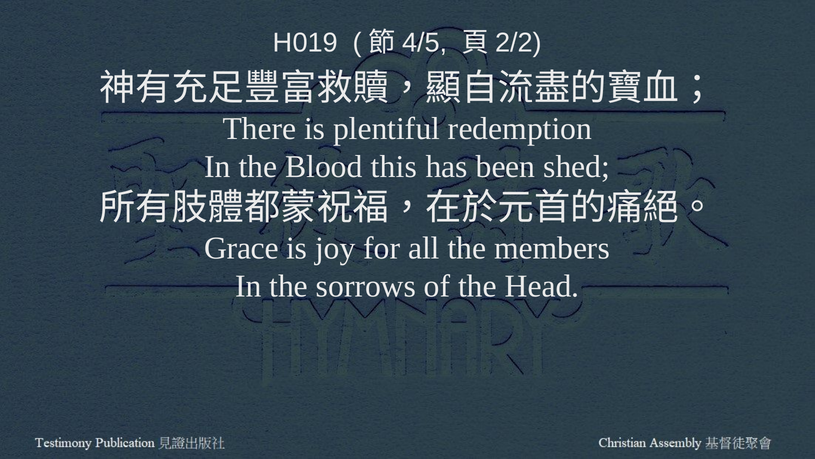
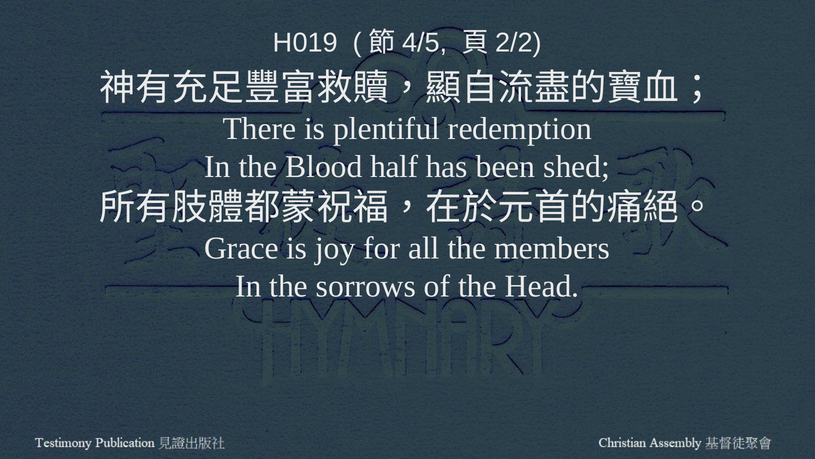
this: this -> half
